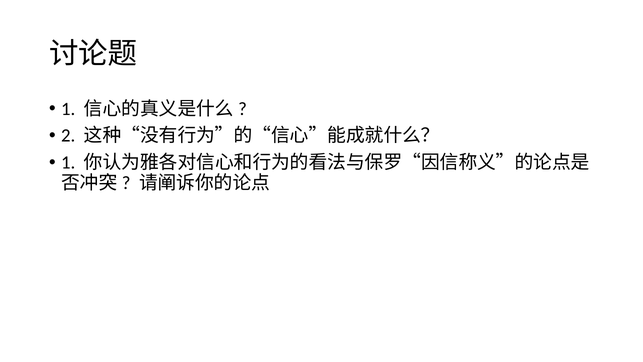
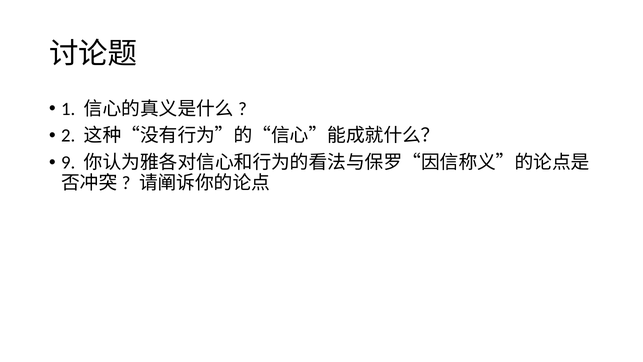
1 at (68, 163): 1 -> 9
